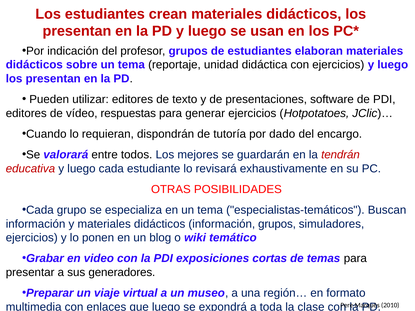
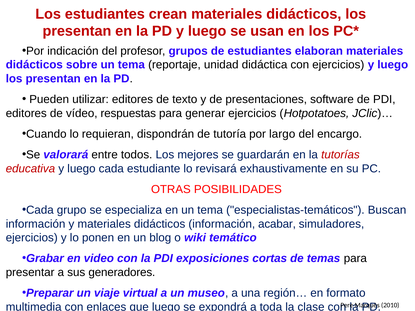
dado: dado -> largo
tendrán: tendrán -> tutorías
información grupos: grupos -> acabar
